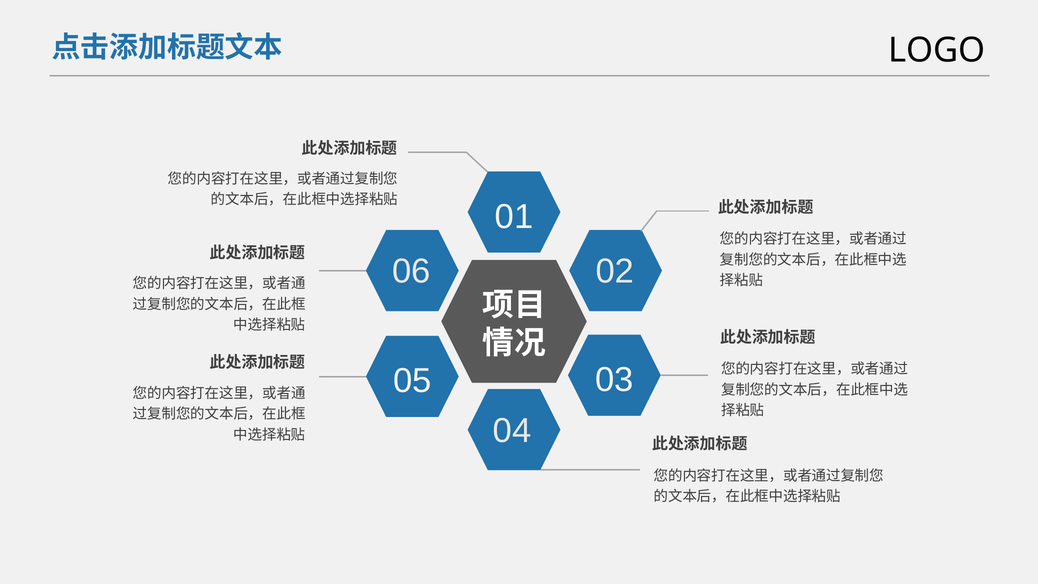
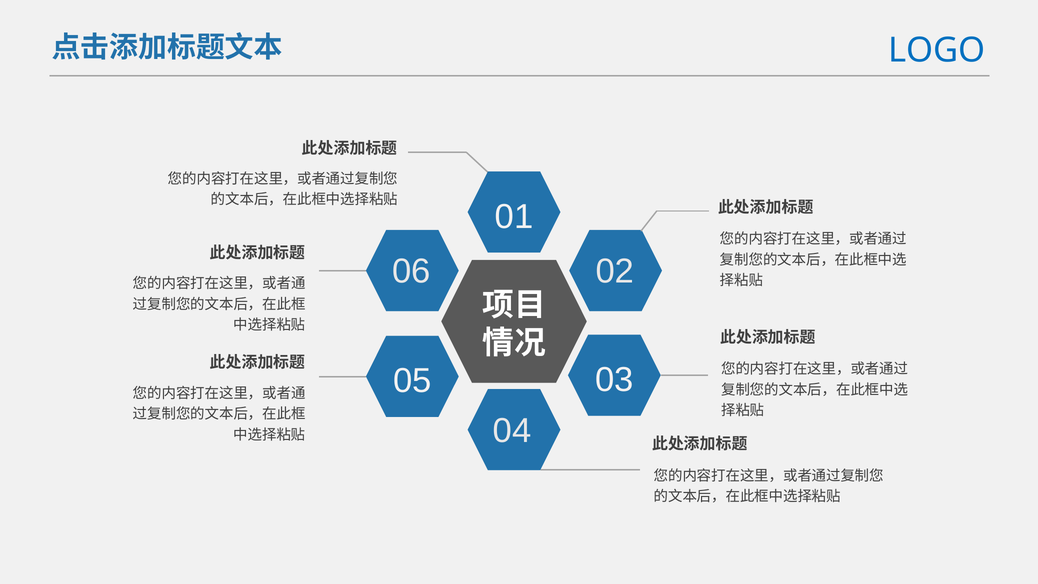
LOGO colour: black -> blue
